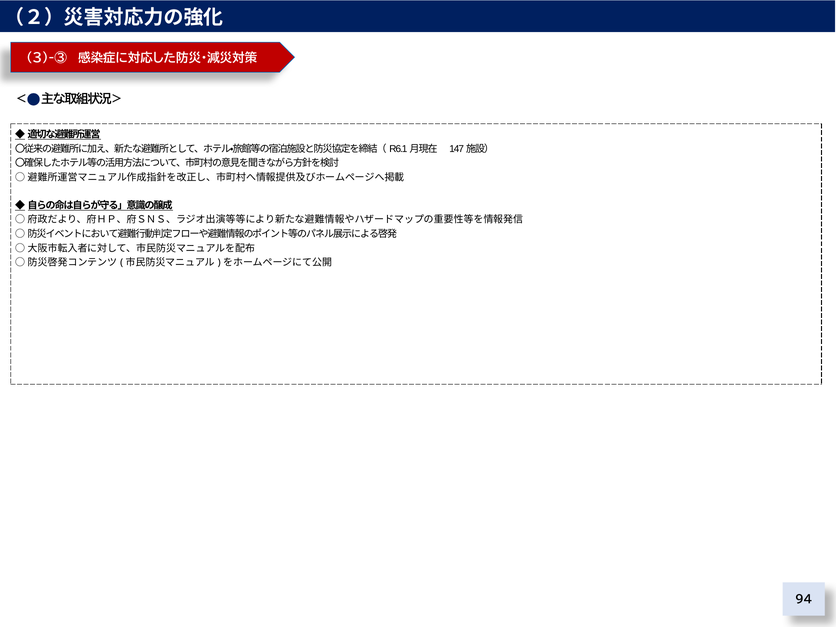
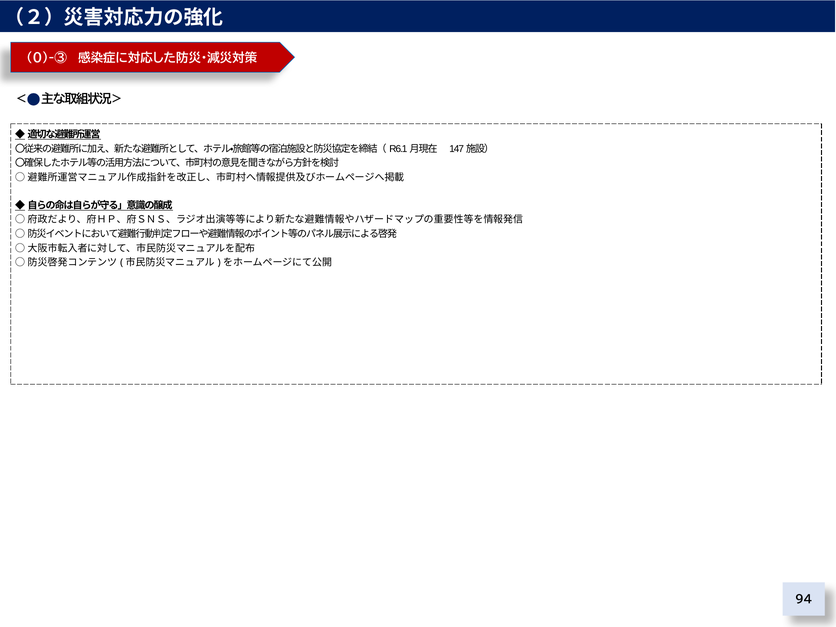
3)-③: 3)-③ -> 0)-③
